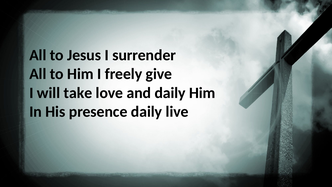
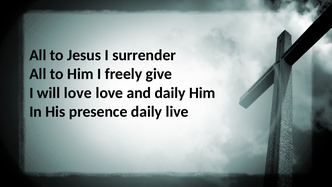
will take: take -> love
